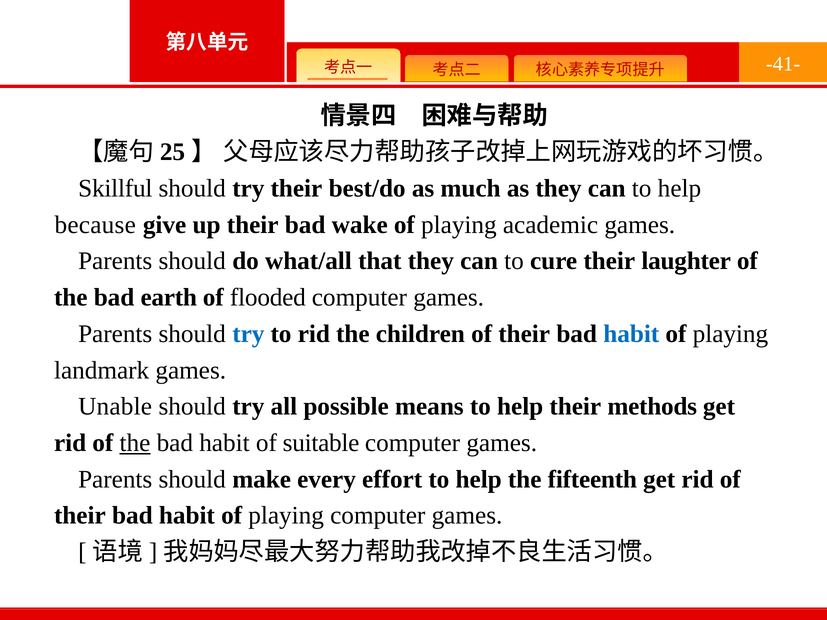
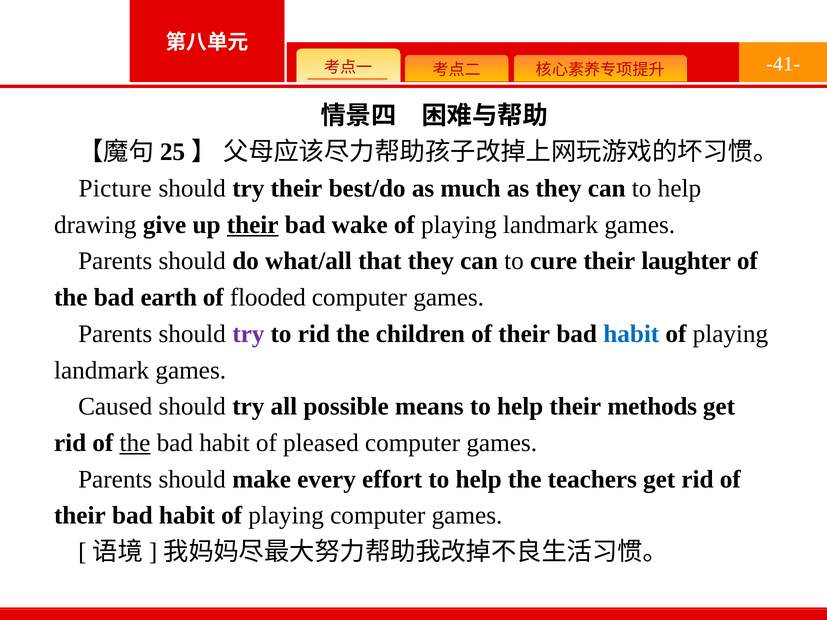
Skillful: Skillful -> Picture
because: because -> drawing
their at (253, 225) underline: none -> present
academic at (551, 225): academic -> landmark
try at (248, 334) colour: blue -> purple
Unable: Unable -> Caused
suitable: suitable -> pleased
fifteenth: fifteenth -> teachers
